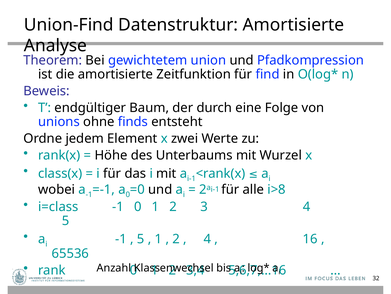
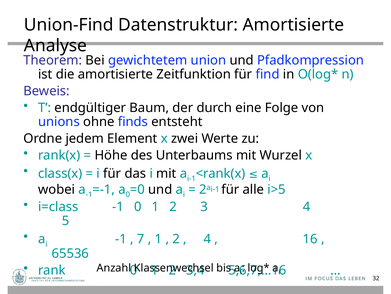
i>8: i>8 -> i>5
5 at (141, 238): 5 -> 7
